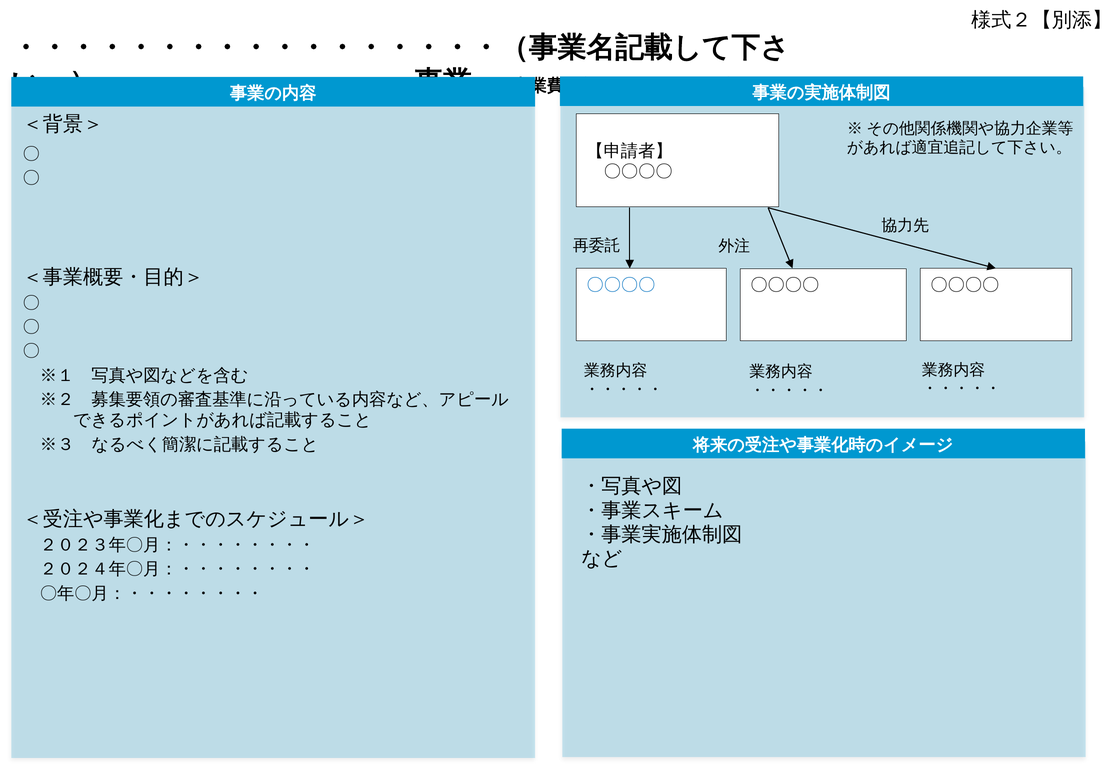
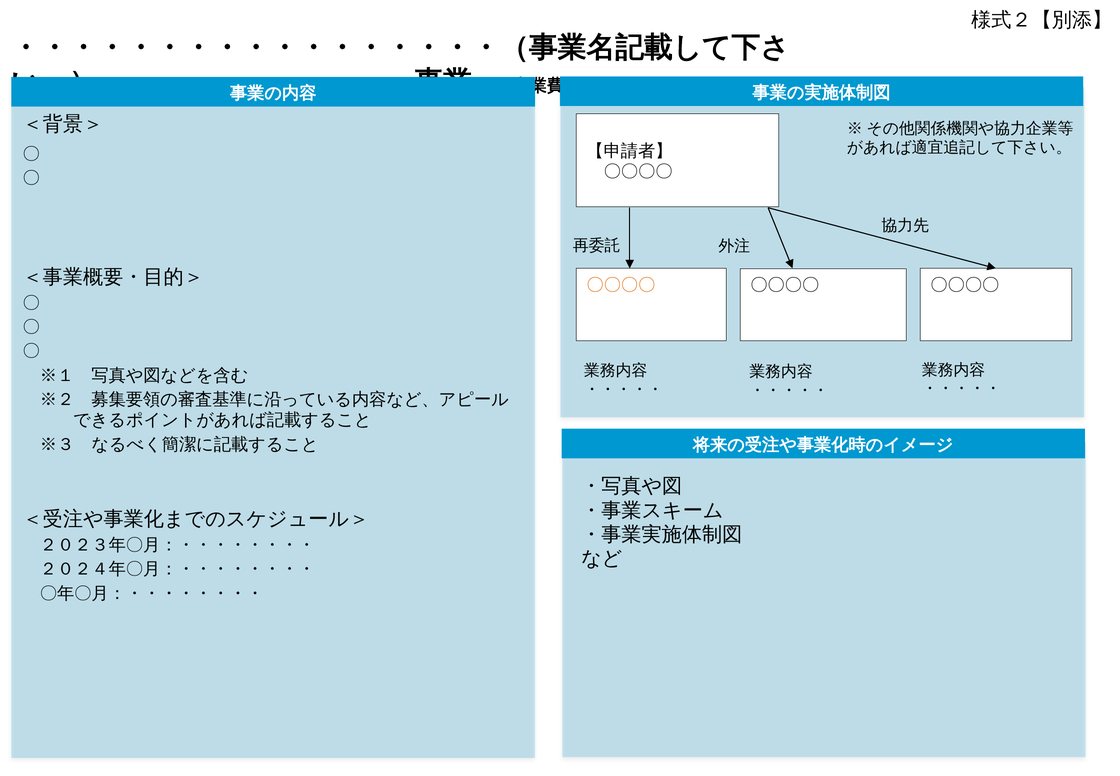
〇〇〇〇 at (621, 285) colour: blue -> orange
